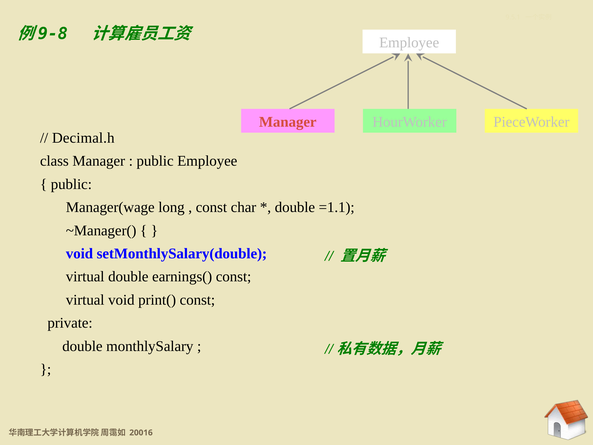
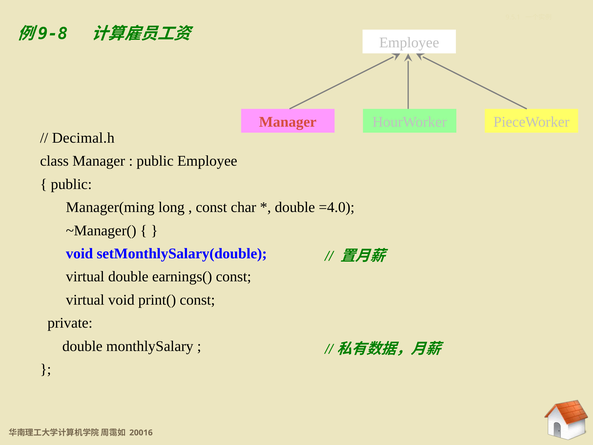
Manager(wage: Manager(wage -> Manager(ming
=1.1: =1.1 -> =4.0
